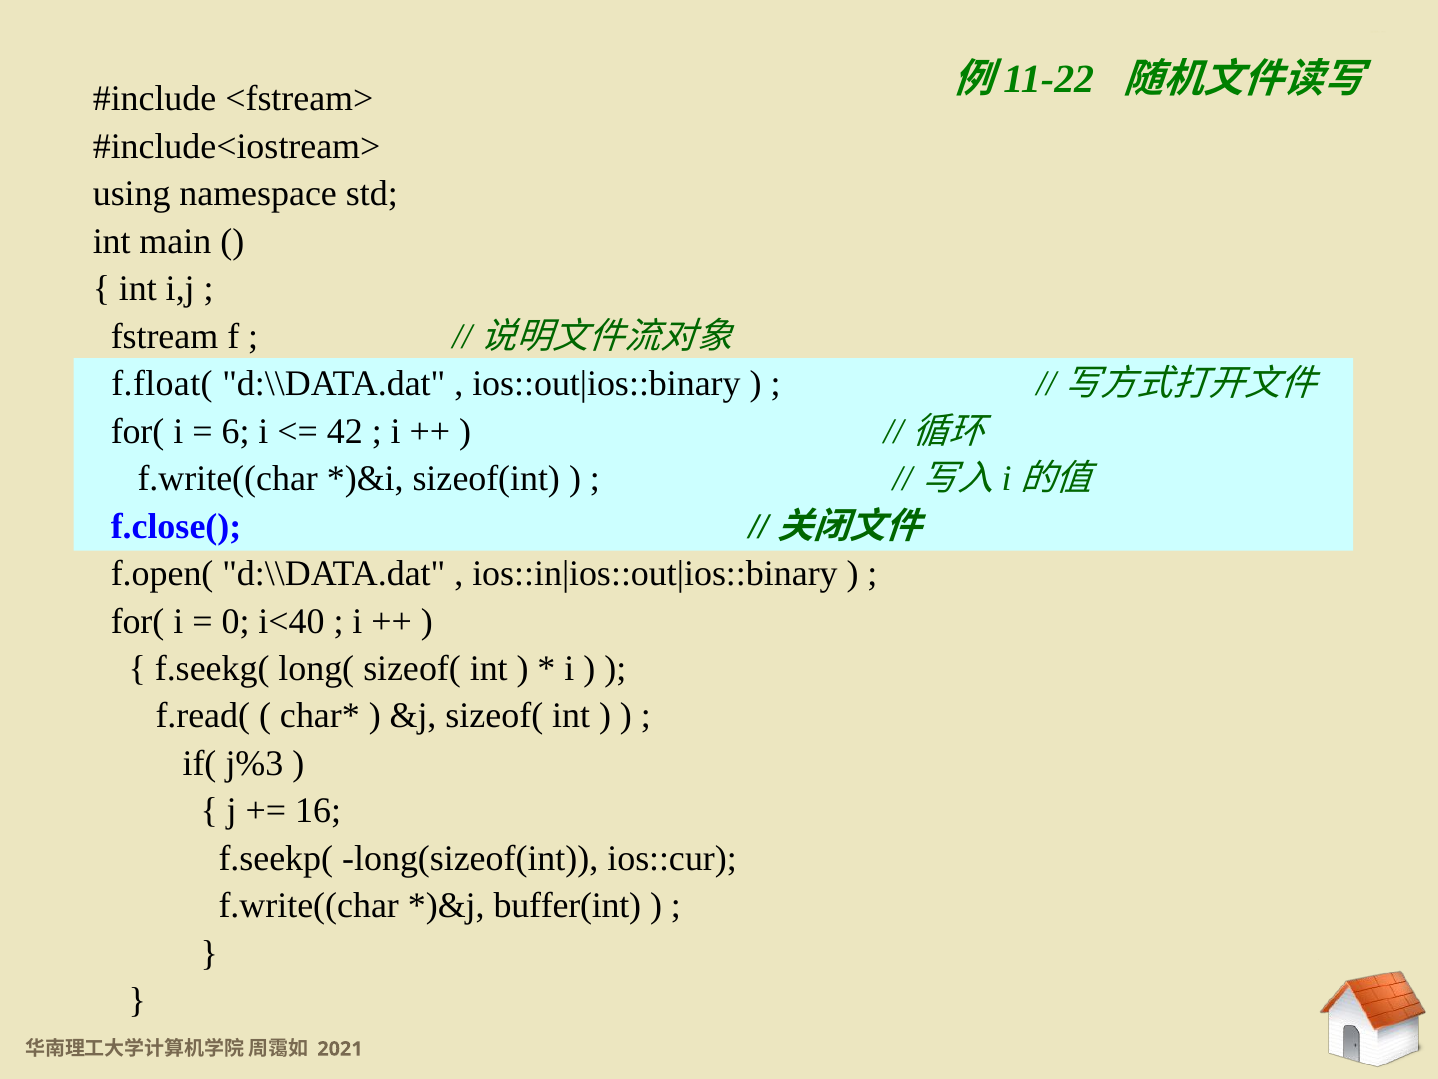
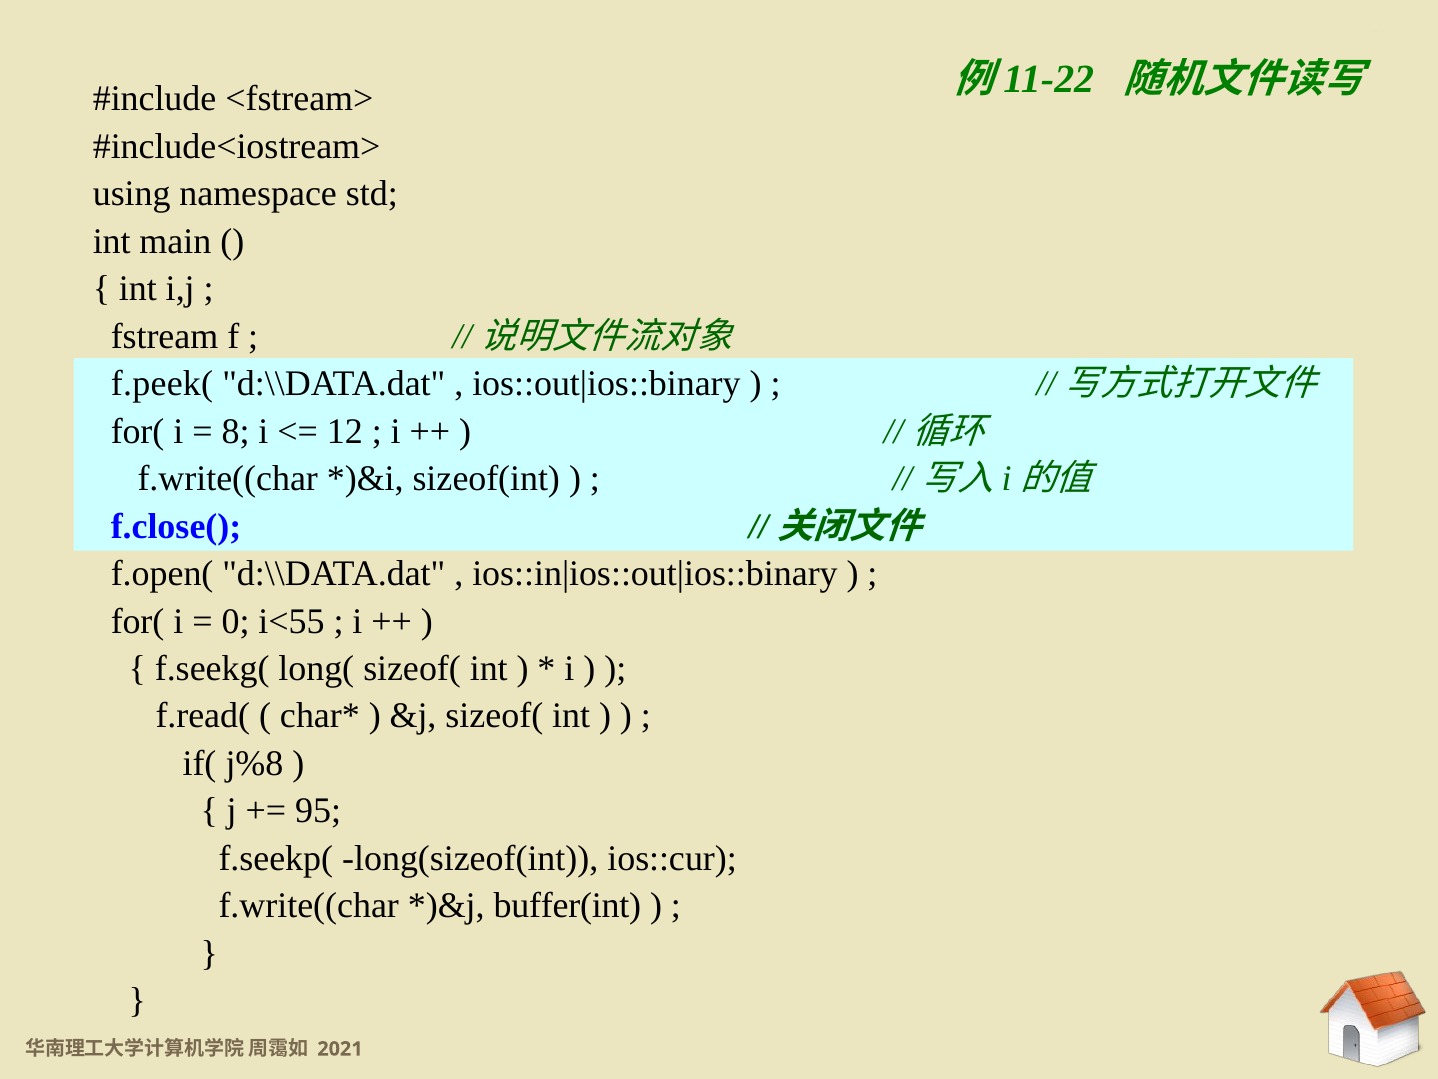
f.float(: f.float( -> f.peek(
6: 6 -> 8
42: 42 -> 12
i<40: i<40 -> i<55
j%3: j%3 -> j%8
16: 16 -> 95
